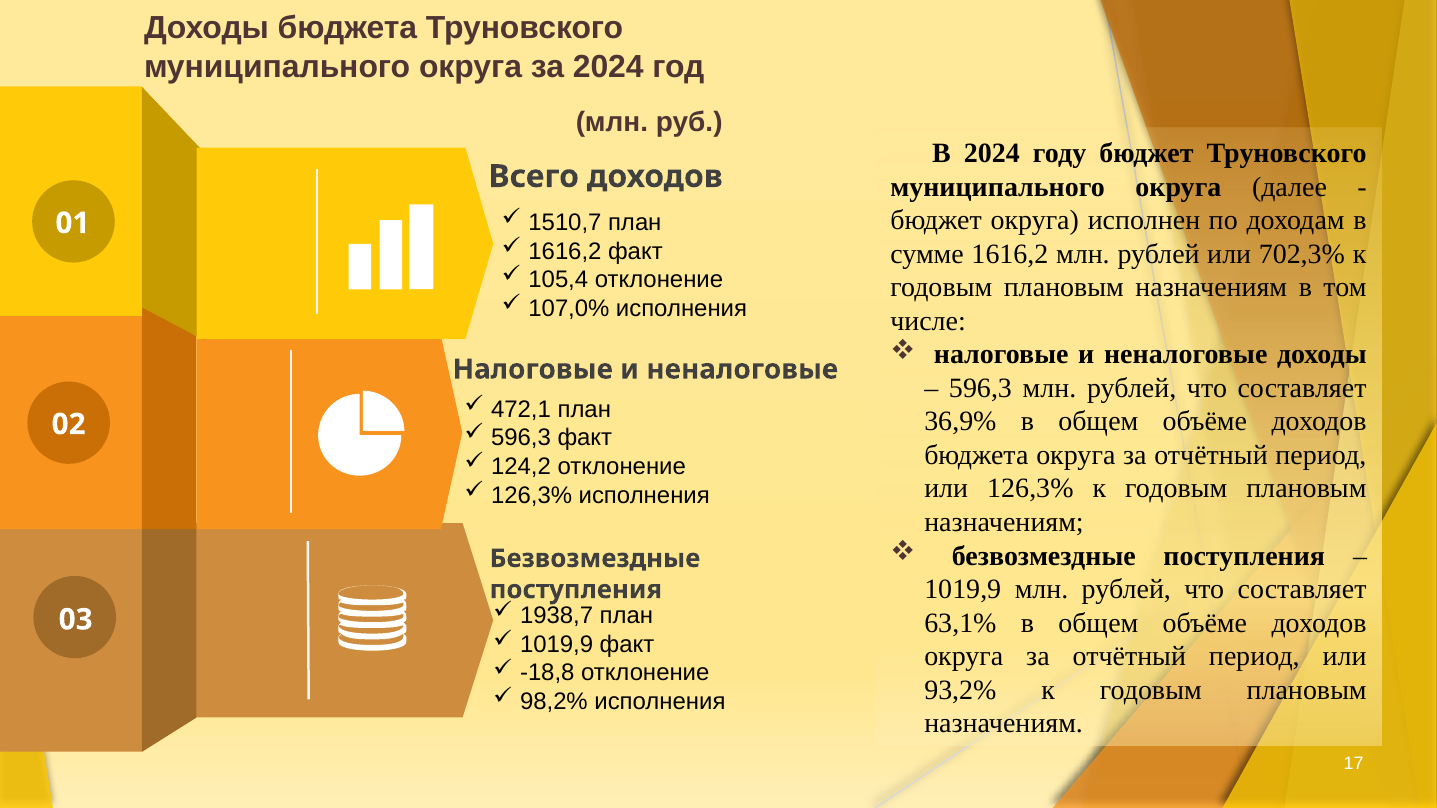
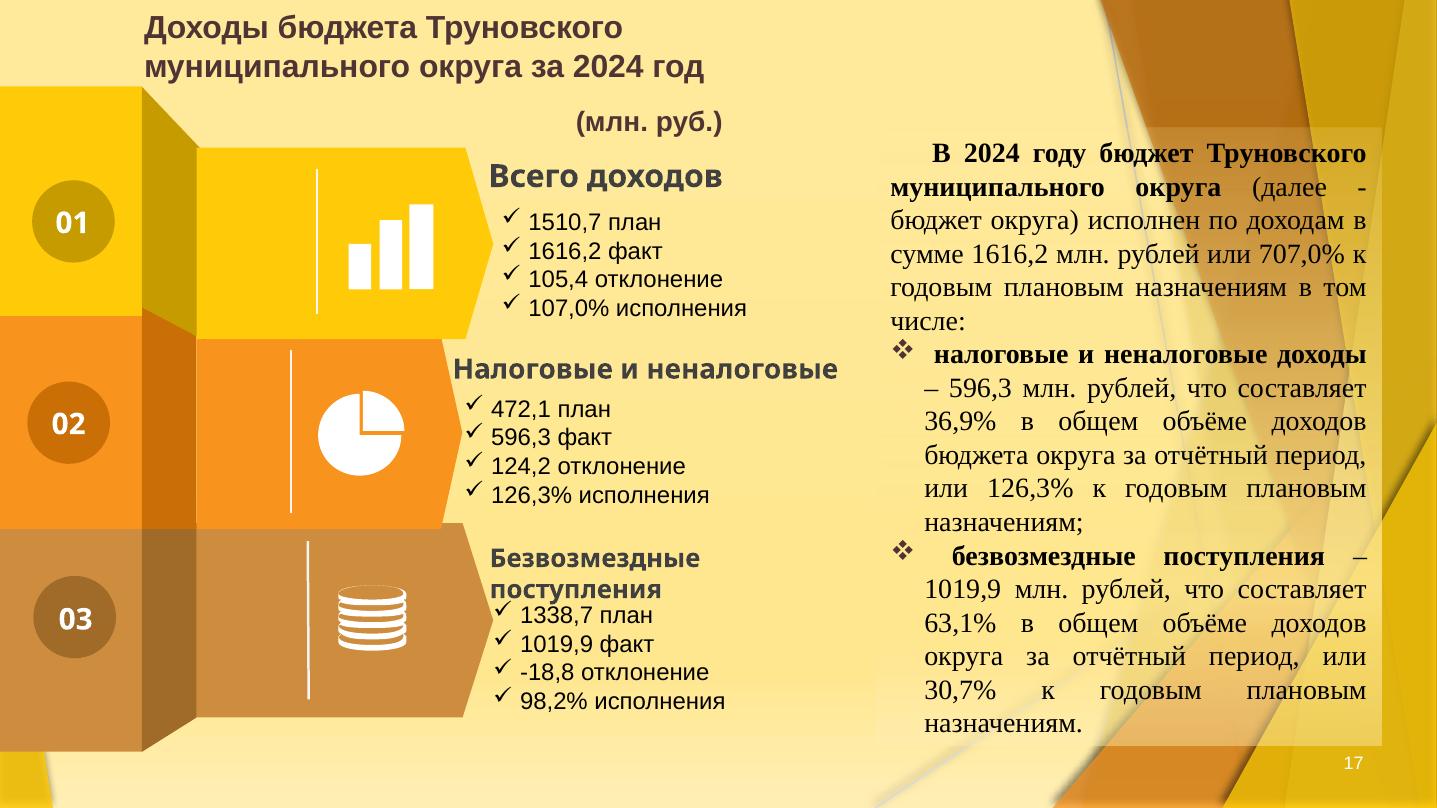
702,3%: 702,3% -> 707,0%
1938,7: 1938,7 -> 1338,7
93,2%: 93,2% -> 30,7%
